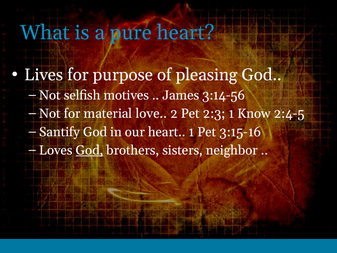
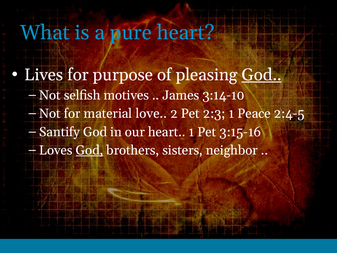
God at (262, 75) underline: none -> present
3:14-56: 3:14-56 -> 3:14-10
Know: Know -> Peace
